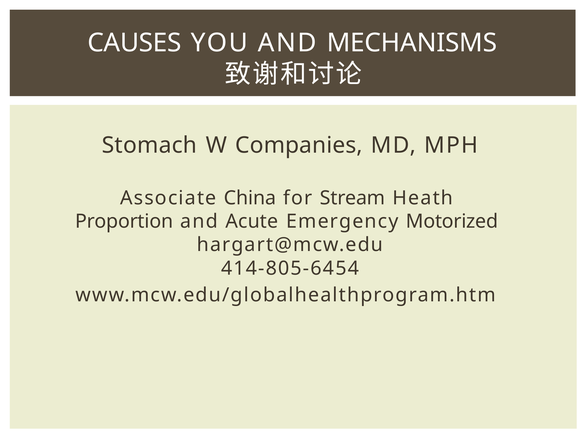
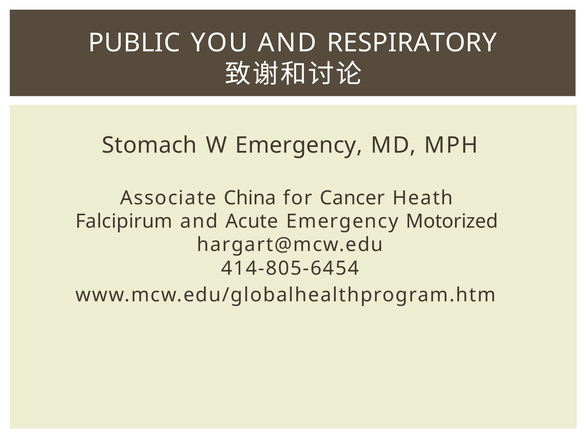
CAUSES: CAUSES -> PUBLIC
MECHANISMS: MECHANISMS -> RESPIRATORY
W Companies: Companies -> Emergency
Stream: Stream -> Cancer
Proportion: Proportion -> Falcipirum
